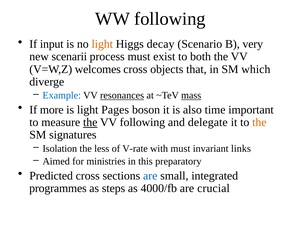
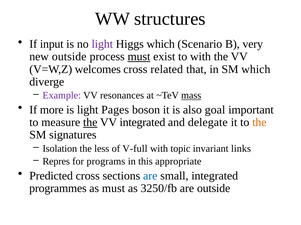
WW following: following -> structures
light at (102, 44) colour: orange -> purple
Higgs decay: decay -> which
new scenarii: scenarii -> outside
must at (139, 57) underline: none -> present
to both: both -> with
objects: objects -> related
Example colour: blue -> purple
resonances underline: present -> none
time: time -> goal
VV following: following -> integrated
V-rate: V-rate -> V-full
with must: must -> topic
Aimed: Aimed -> Repres
ministries: ministries -> programs
preparatory: preparatory -> appropriate
as steps: steps -> must
4000/fb: 4000/fb -> 3250/fb
are crucial: crucial -> outside
